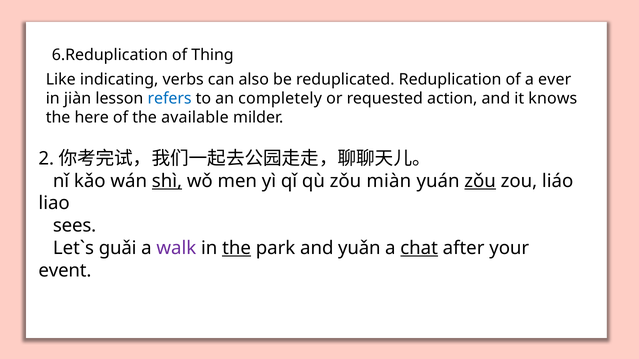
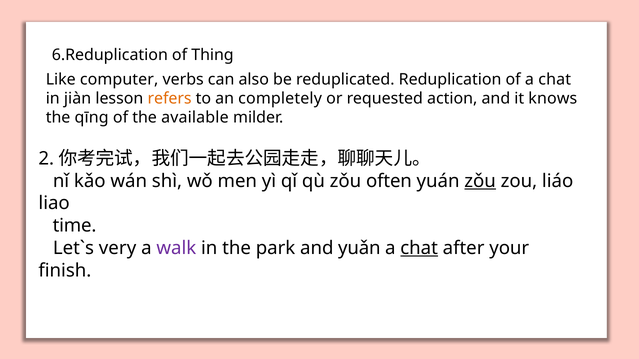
indicating: indicating -> computer
of a ever: ever -> chat
refers colour: blue -> orange
here: here -> qīng
shì underline: present -> none
miàn: miàn -> often
sees: sees -> time
guǎi: guǎi -> very
the at (237, 248) underline: present -> none
event: event -> finish
